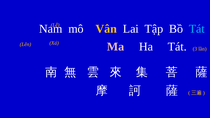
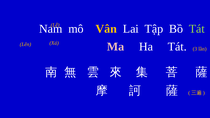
Tát at (197, 29) colour: light blue -> light green
